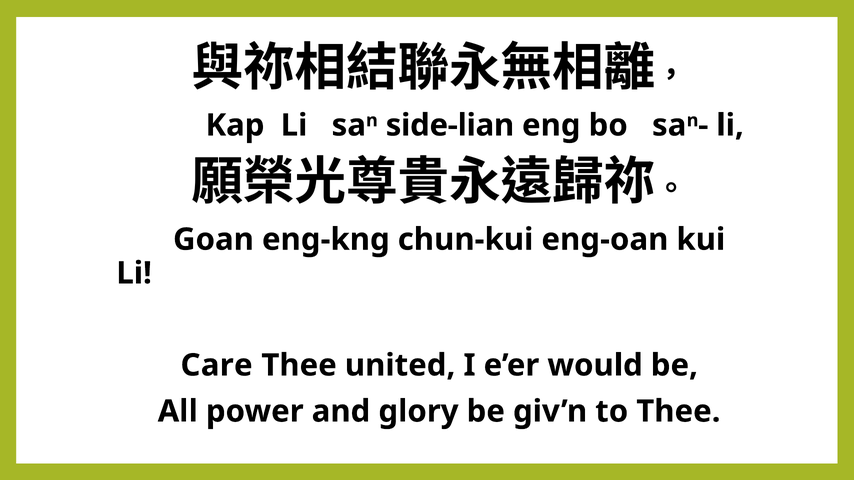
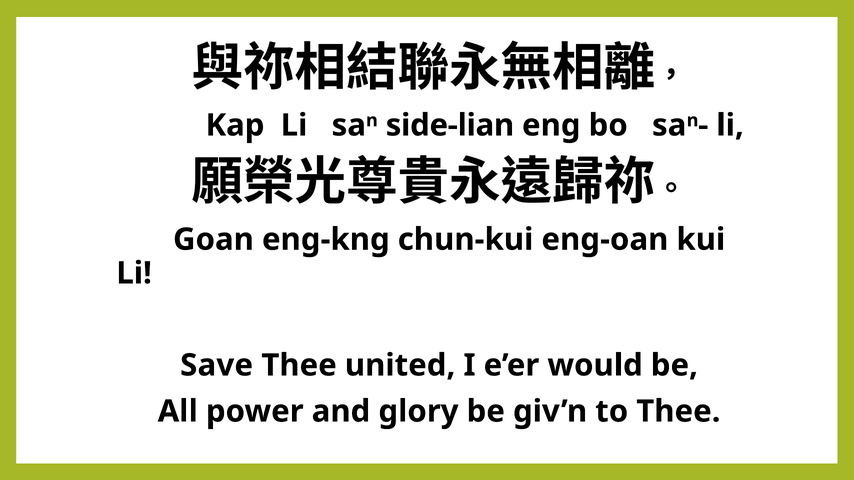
Care: Care -> Save
